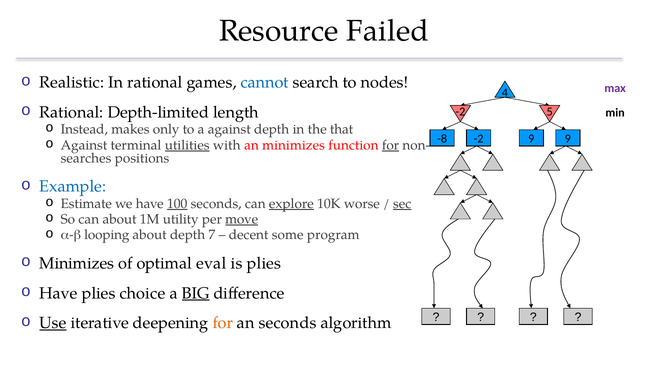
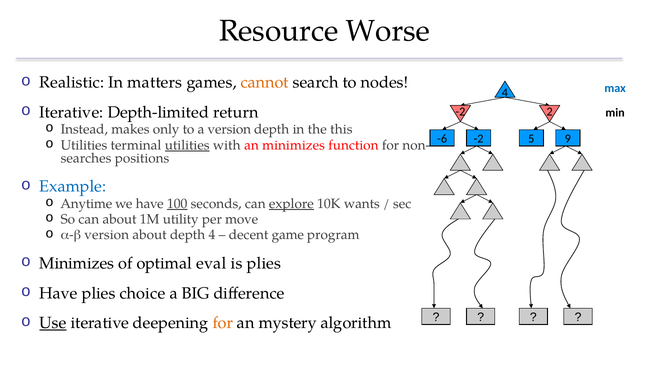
Failed: Failed -> Worse
In rational: rational -> matters
cannot colour: blue -> orange
max colour: purple -> blue
Rational at (71, 112): Rational -> Iterative
length: length -> return
5: 5 -> 2
a against: against -> version
that: that -> this
-8: -8 -> -6
-2 9: 9 -> 5
Against at (84, 145): Against -> Utilities
for at (391, 145) underline: present -> none
Estimate: Estimate -> Anytime
worse: worse -> wants
sec underline: present -> none
move underline: present -> none
looping at (107, 235): looping -> version
depth 7: 7 -> 4
some: some -> game
BIG underline: present -> none
an seconds: seconds -> mystery
